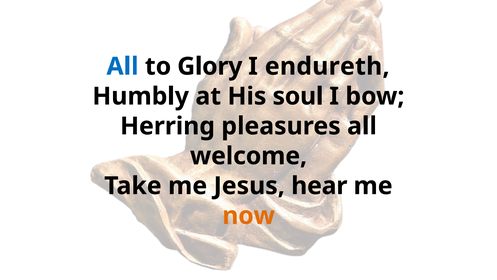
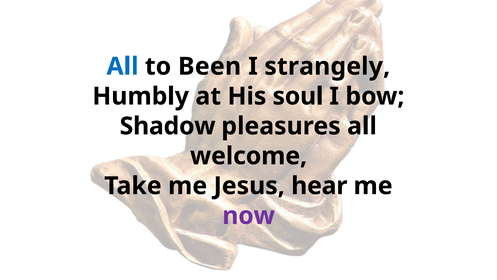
Glory: Glory -> Been
endureth: endureth -> strangely
Herring: Herring -> Shadow
now colour: orange -> purple
